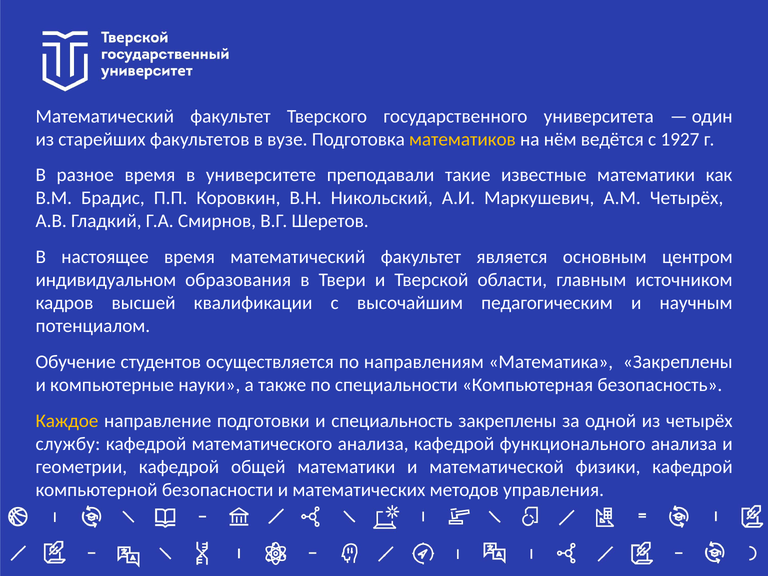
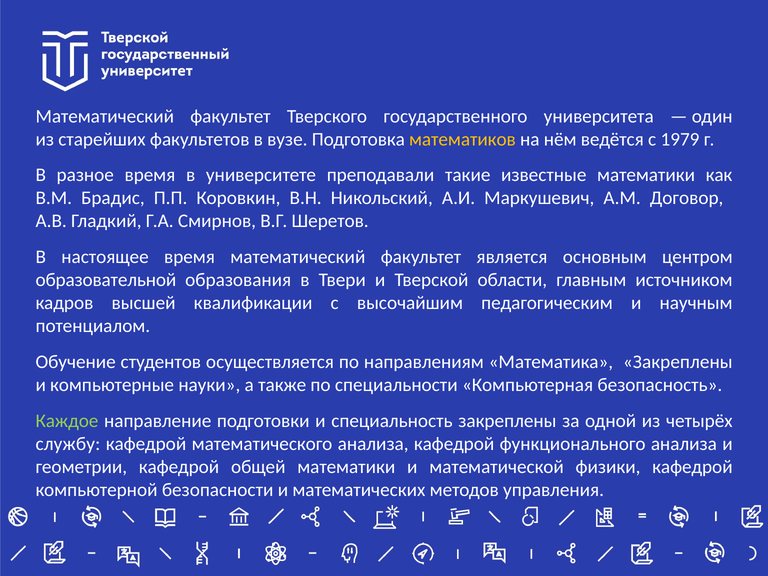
1927: 1927 -> 1979
А.М Четырёх: Четырёх -> Договор
индивидуальном: индивидуальном -> образовательной
Каждое colour: yellow -> light green
